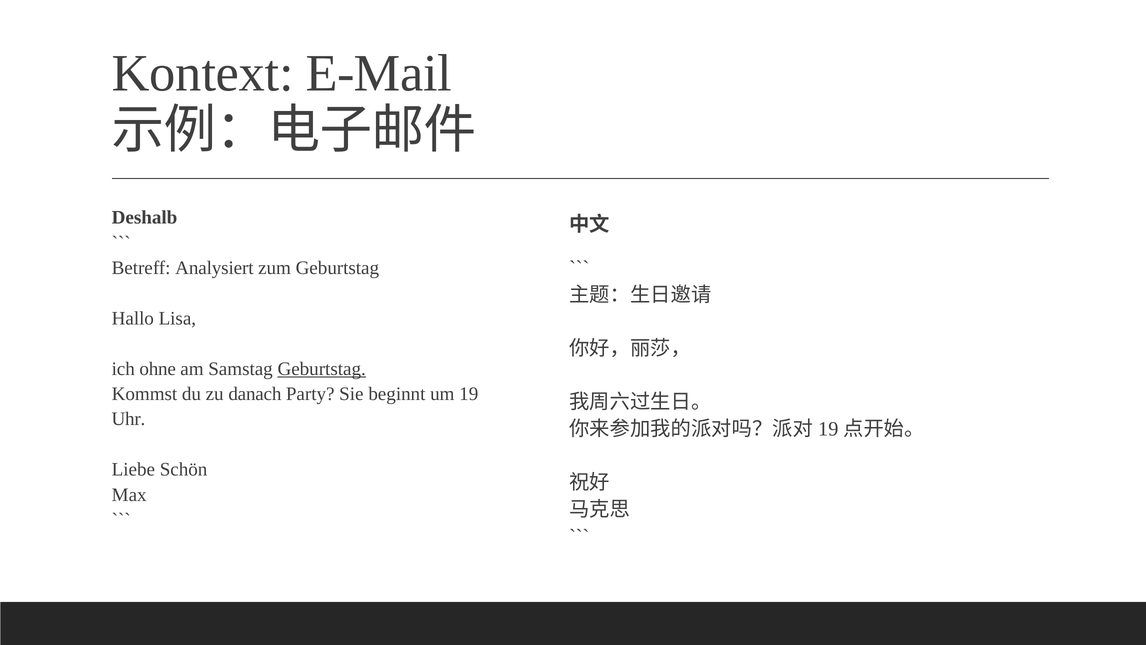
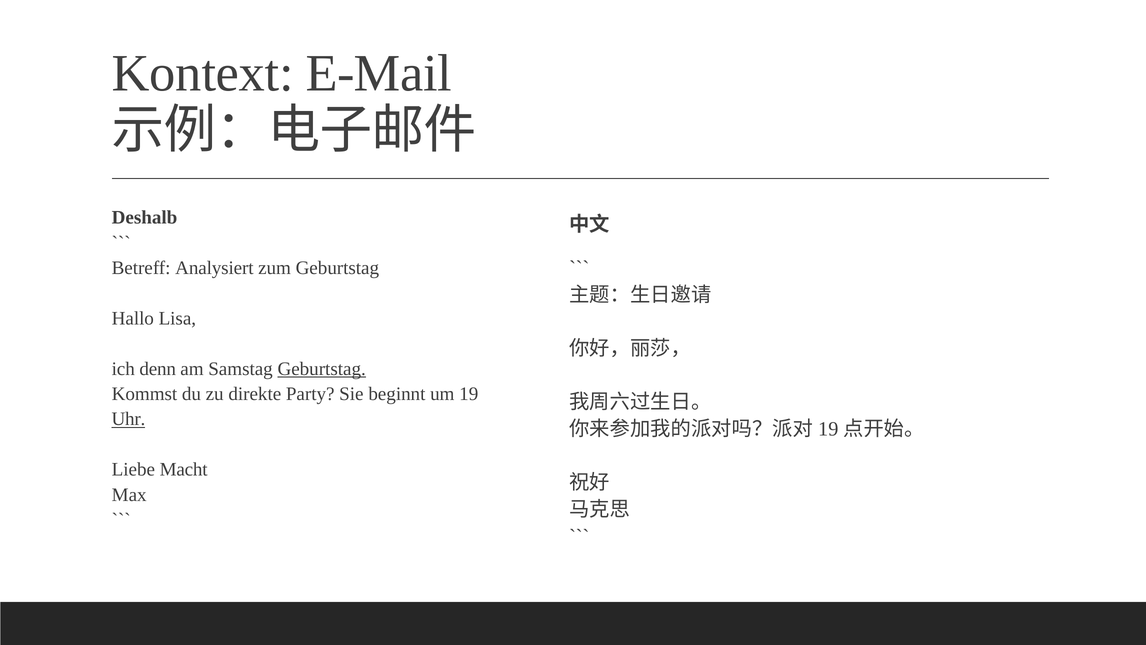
ohne: ohne -> denn
danach: danach -> direkte
Uhr underline: none -> present
Schön: Schön -> Macht
